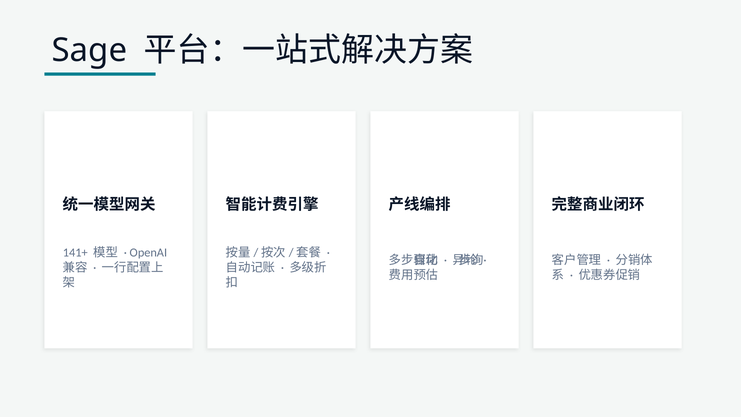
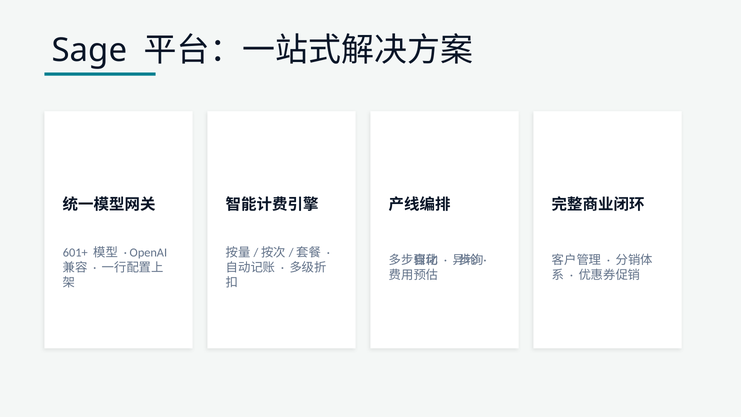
141+: 141+ -> 601+
